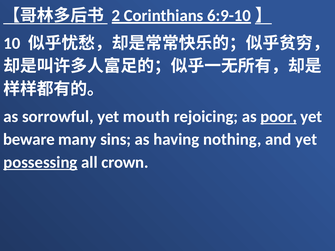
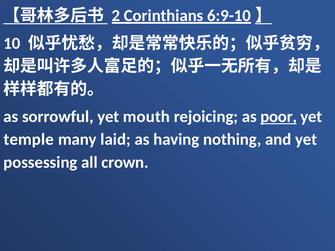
beware: beware -> temple
sins: sins -> laid
possessing underline: present -> none
